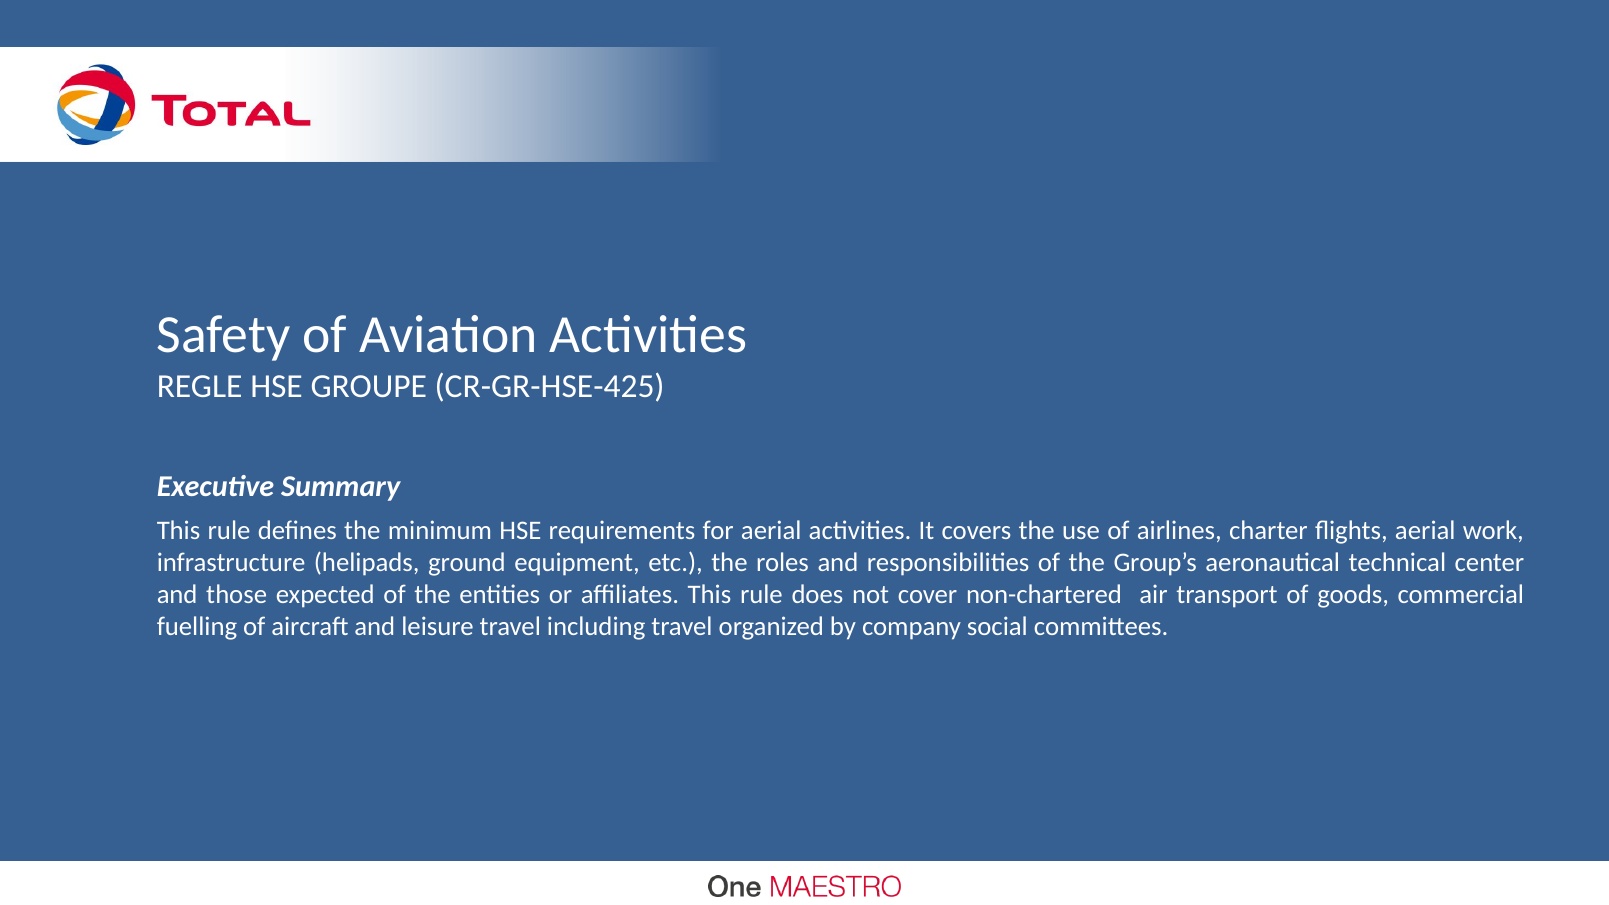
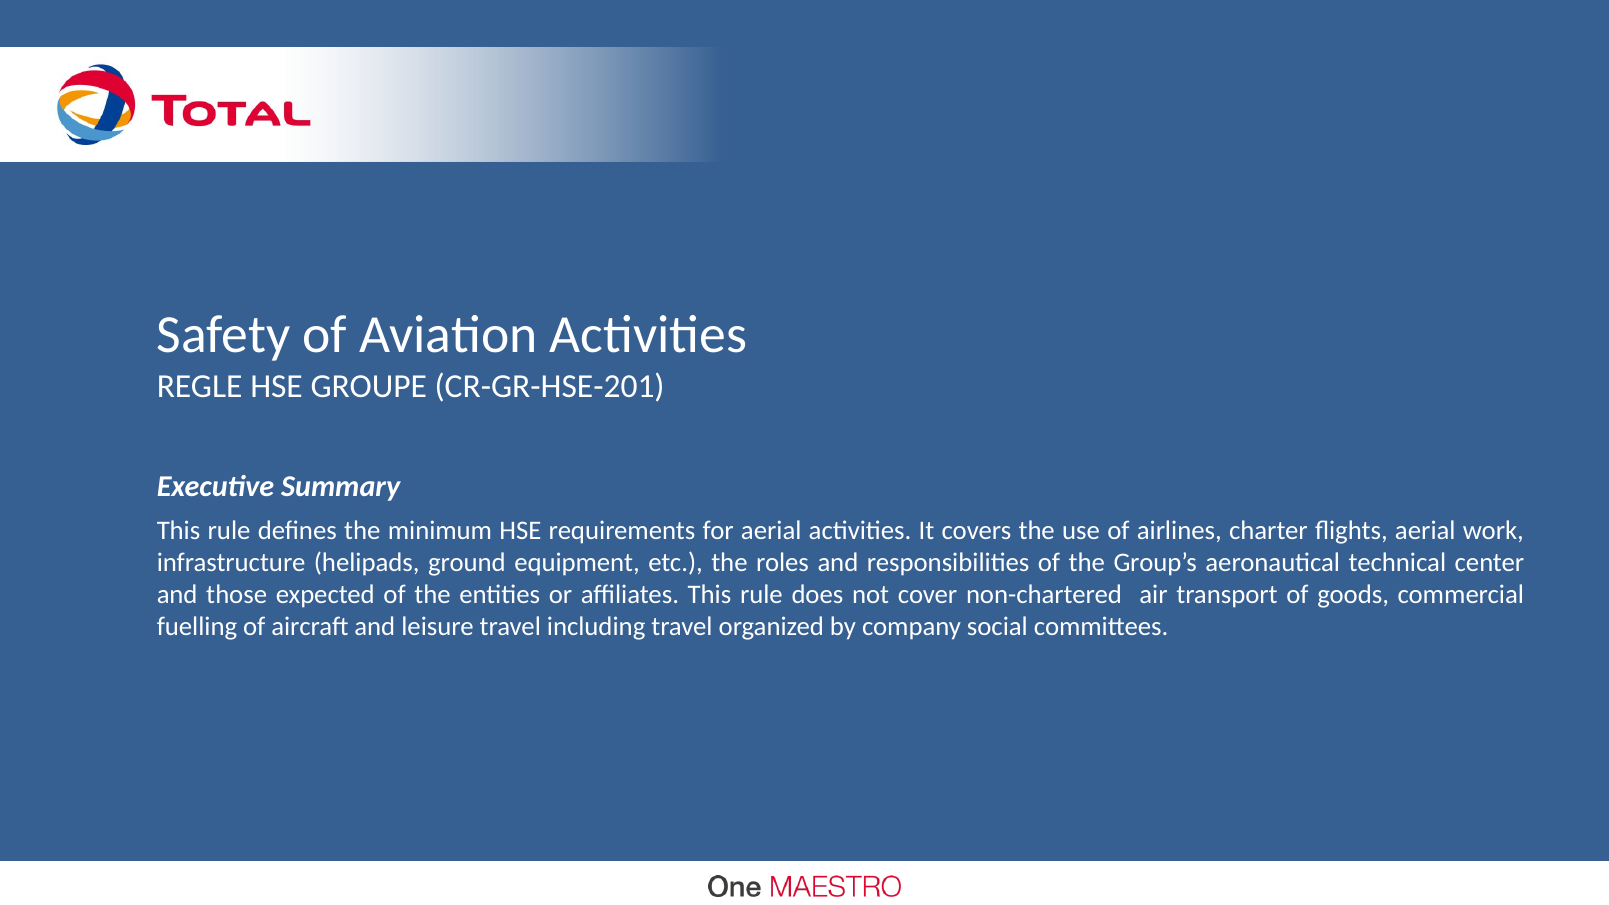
CR-GR-HSE-425: CR-GR-HSE-425 -> CR-GR-HSE-201
